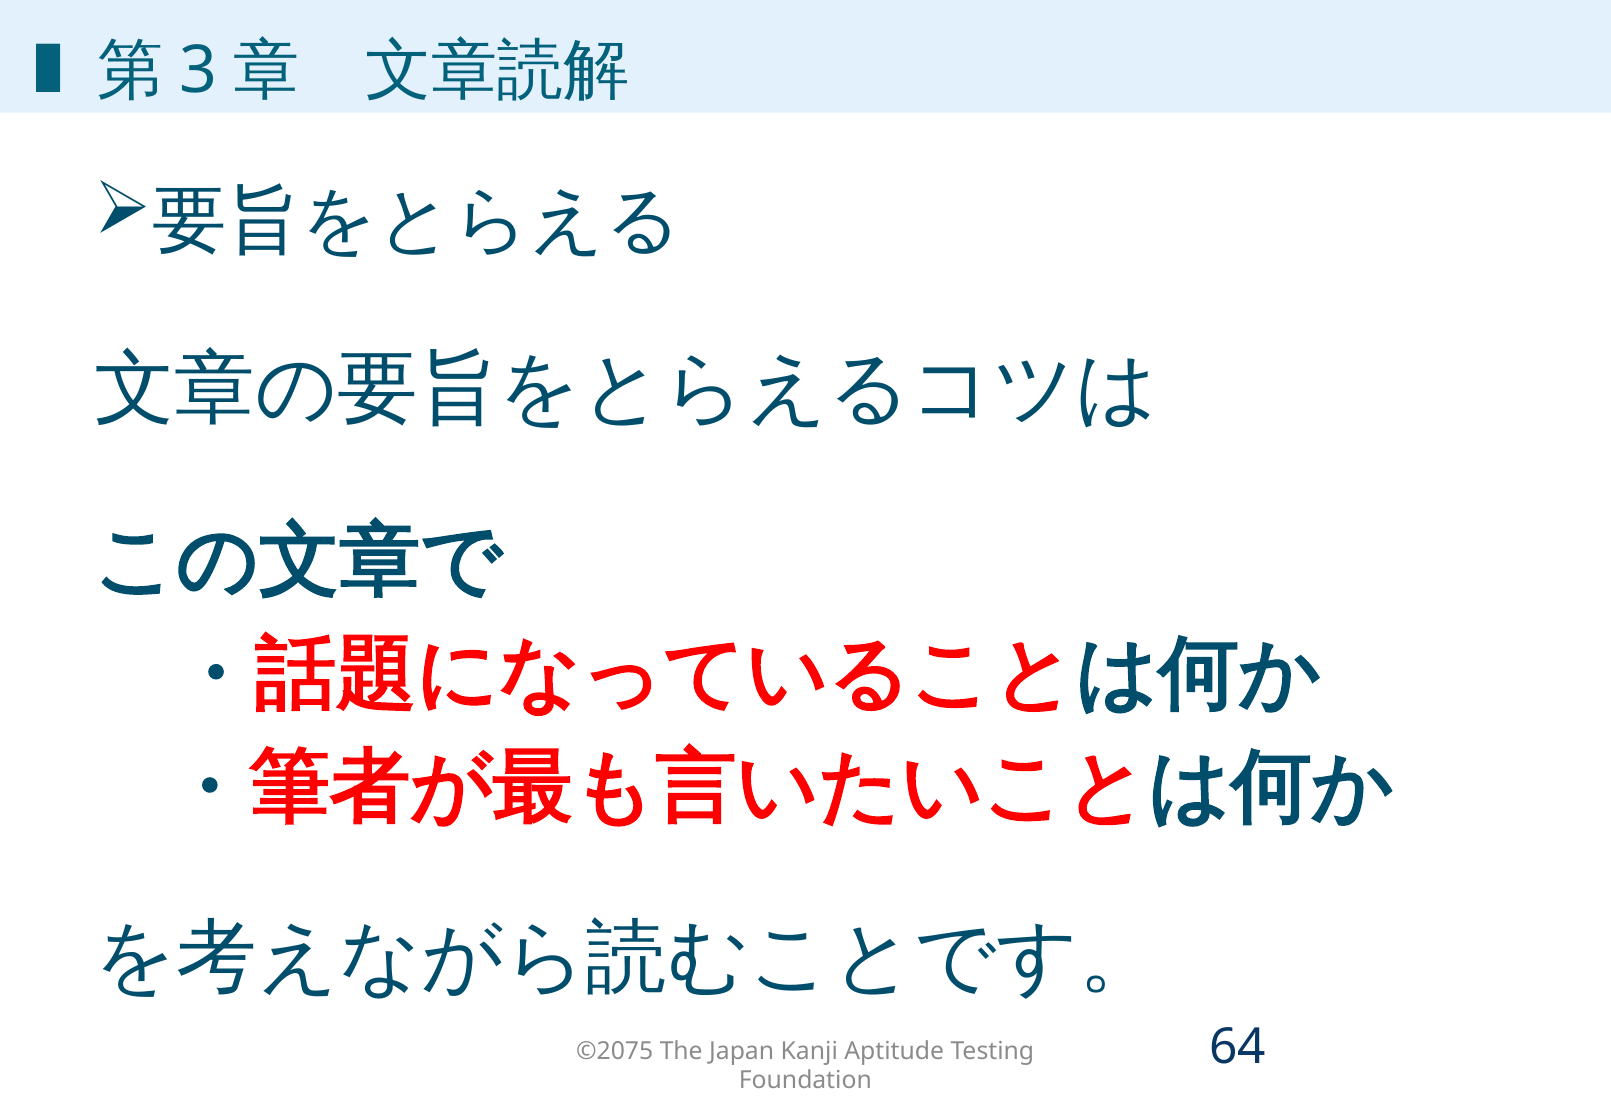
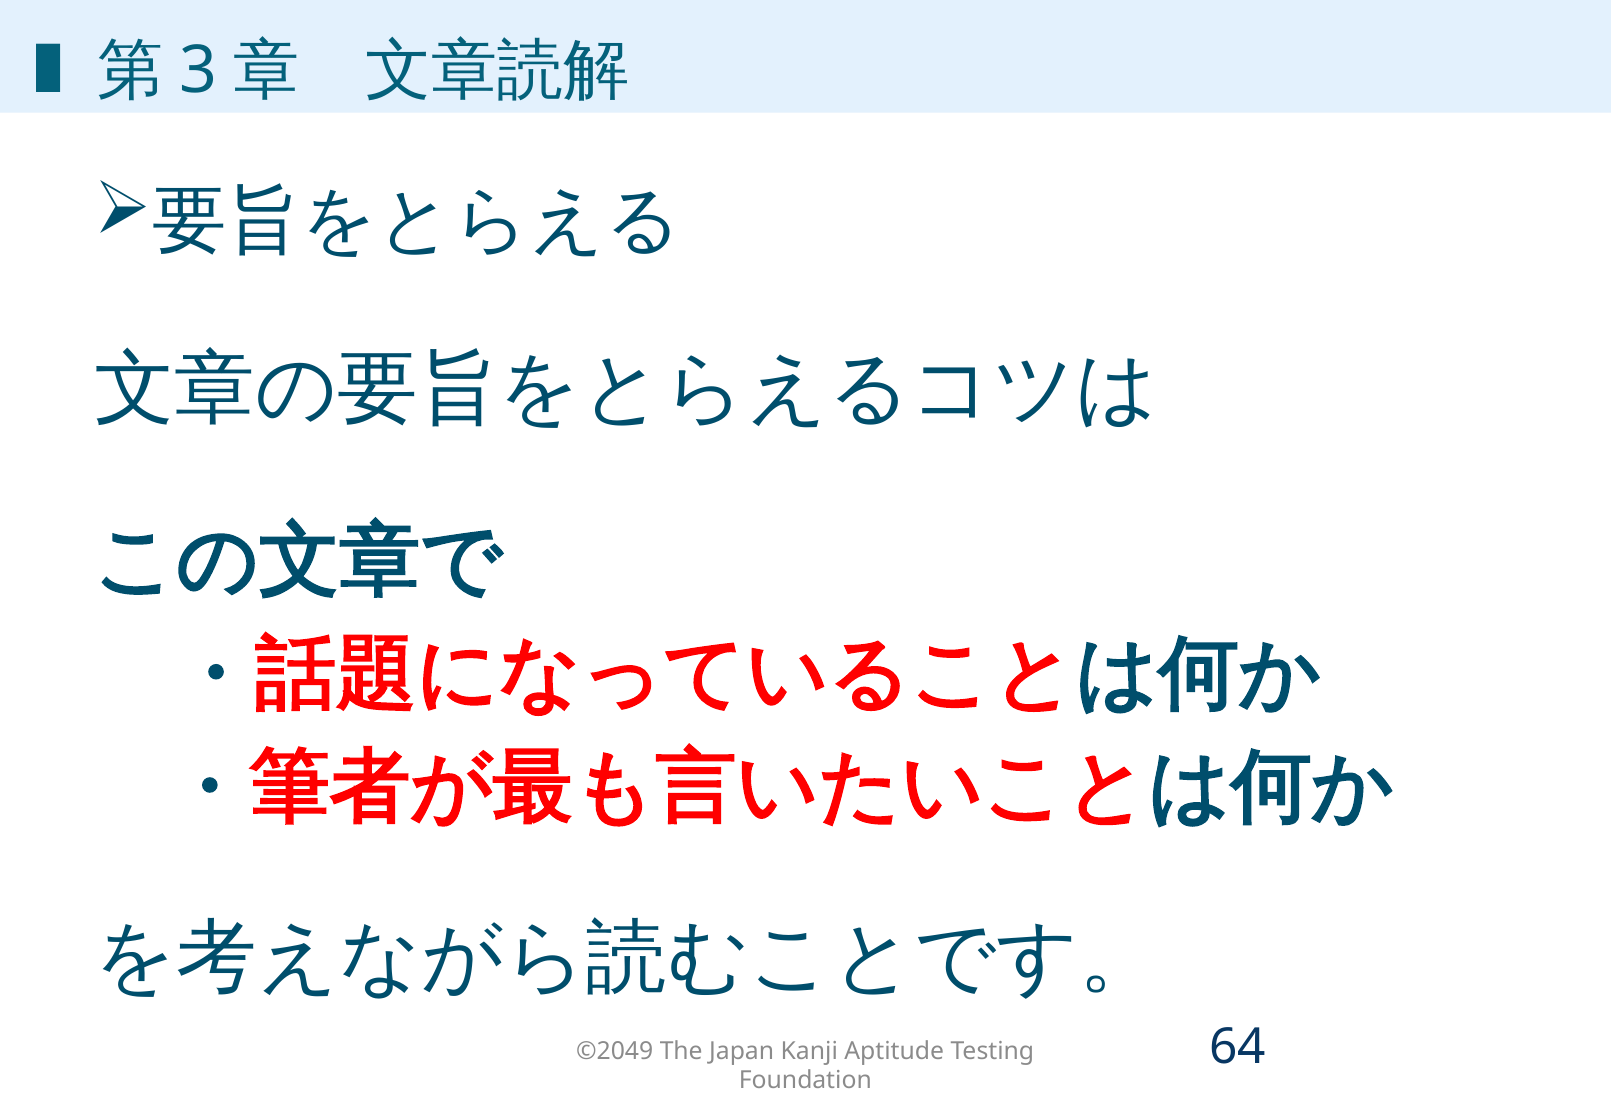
©2075: ©2075 -> ©2049
